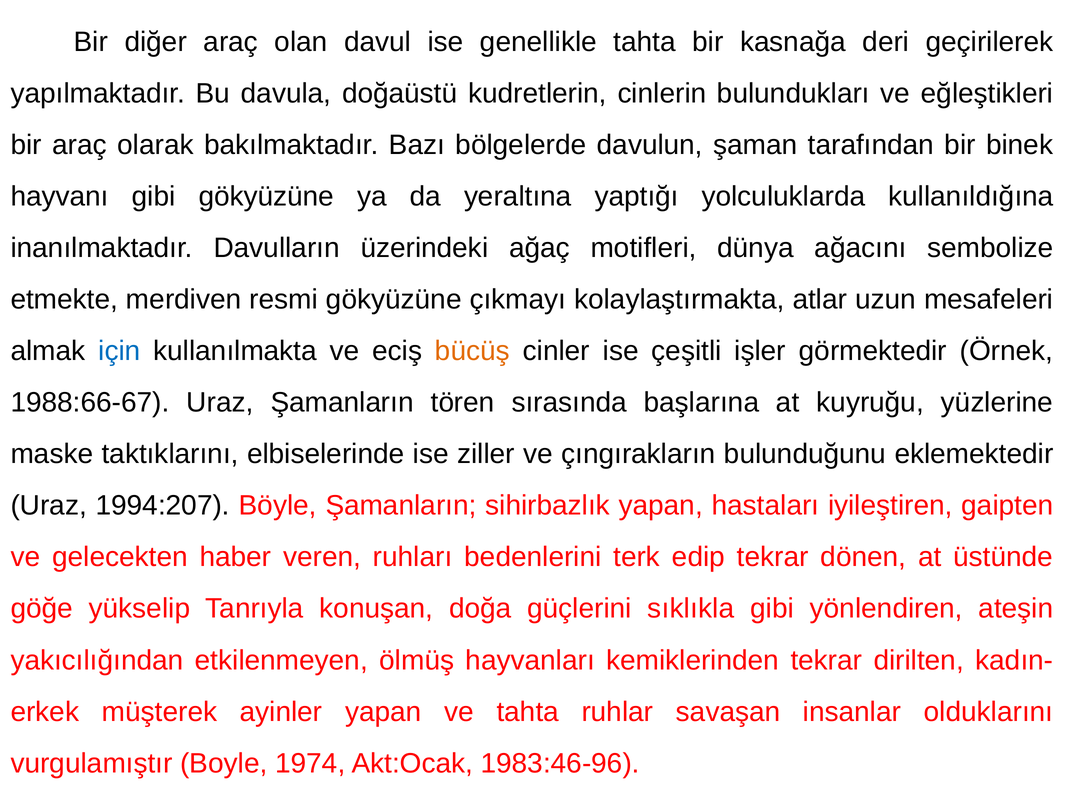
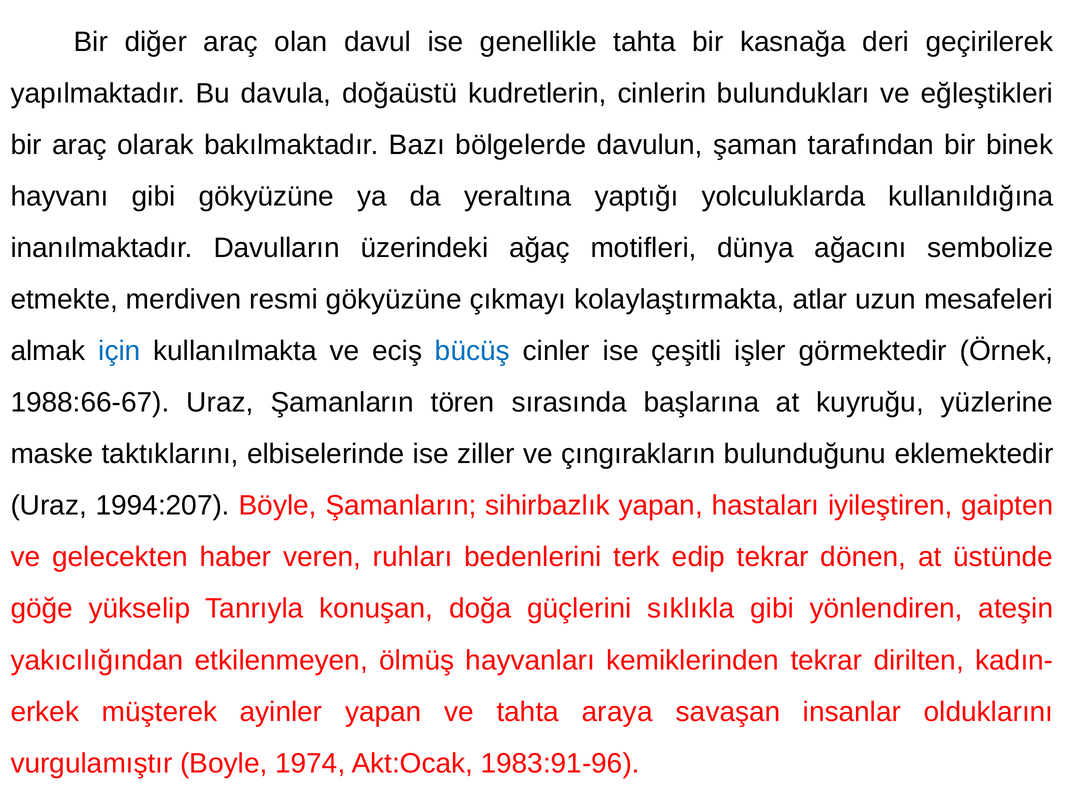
bücüş colour: orange -> blue
ruhlar: ruhlar -> araya
1983:46-96: 1983:46-96 -> 1983:91-96
